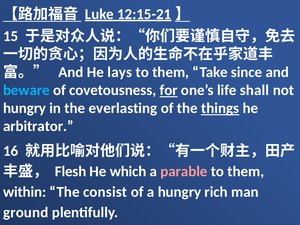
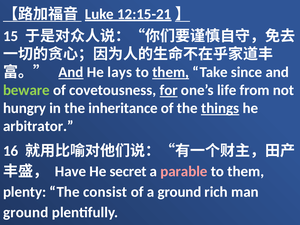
And at (71, 72) underline: none -> present
them at (171, 72) underline: none -> present
beware colour: light blue -> light green
shall: shall -> from
everlasting: everlasting -> inheritance
Flesh: Flesh -> Have
which: which -> secret
within: within -> plenty
a hungry: hungry -> ground
